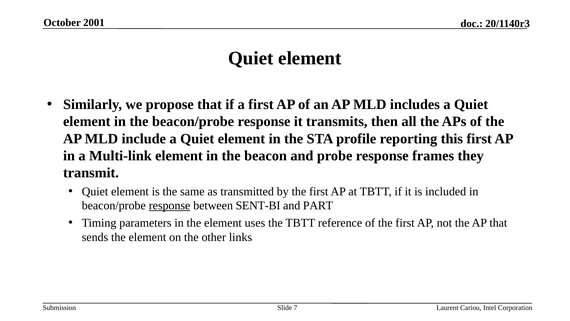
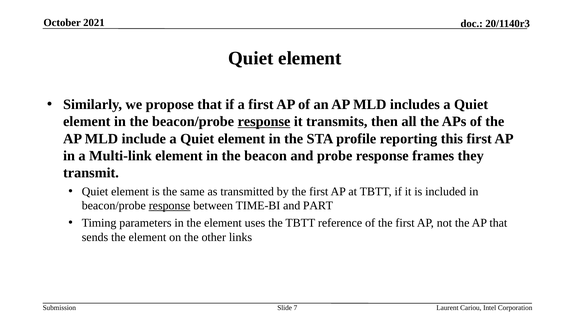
2001: 2001 -> 2021
response at (264, 121) underline: none -> present
SENT-BI: SENT-BI -> TIME-BI
